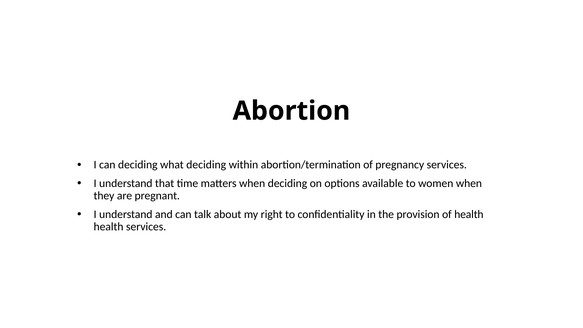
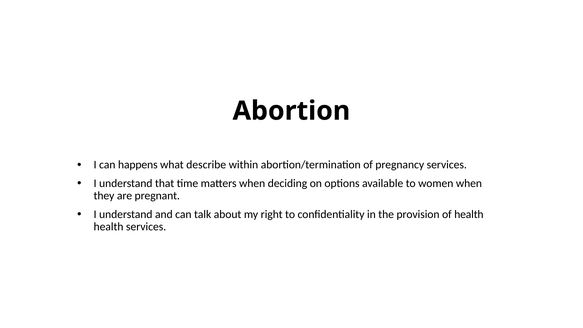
can deciding: deciding -> happens
what deciding: deciding -> describe
